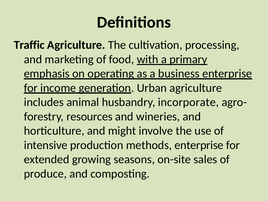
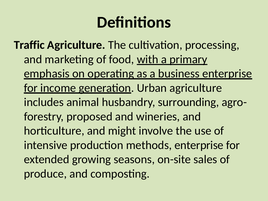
incorporate: incorporate -> surrounding
resources: resources -> proposed
